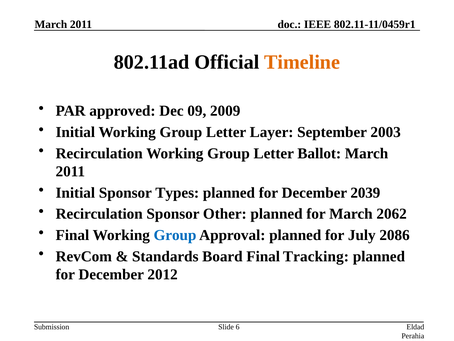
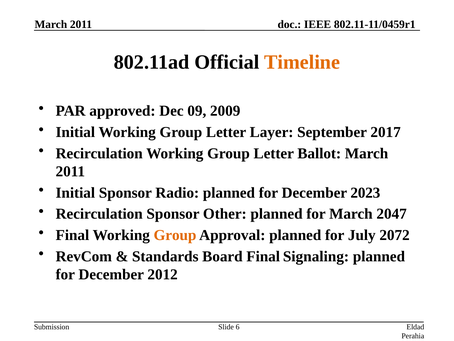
2003: 2003 -> 2017
Types: Types -> Radio
2039: 2039 -> 2023
2062: 2062 -> 2047
Group at (175, 235) colour: blue -> orange
2086: 2086 -> 2072
Tracking: Tracking -> Signaling
